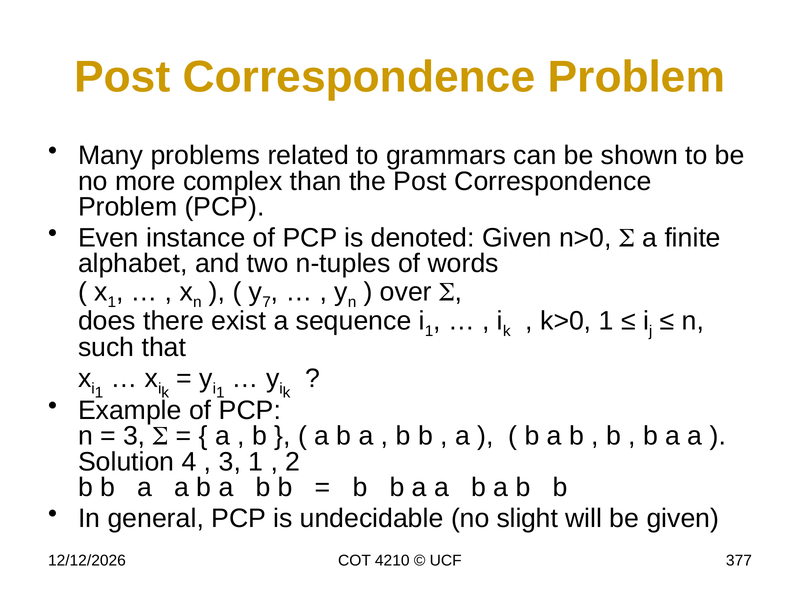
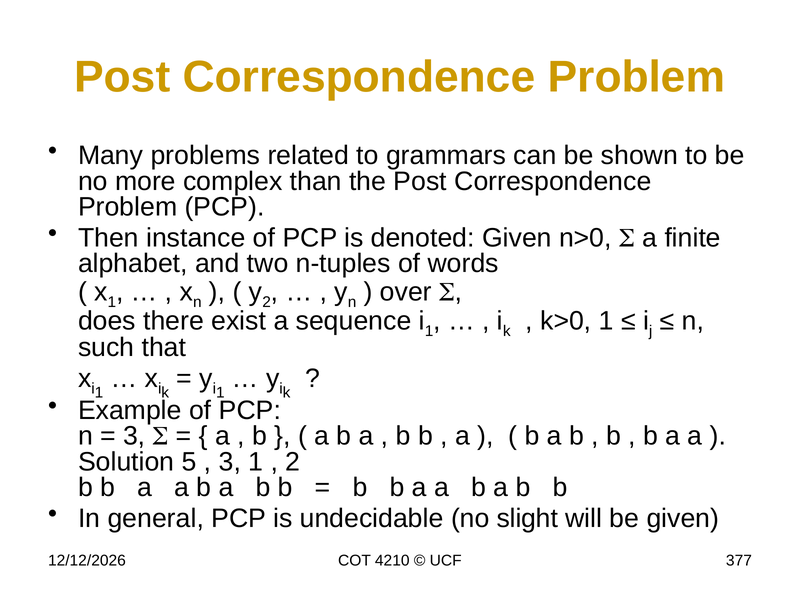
Even: Even -> Then
7 at (267, 302): 7 -> 2
4: 4 -> 5
